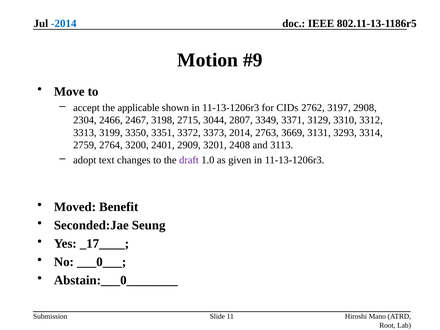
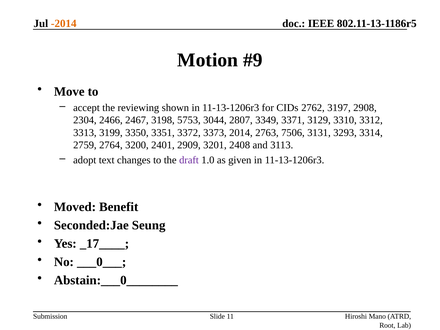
-2014 colour: blue -> orange
applicable: applicable -> reviewing
2715: 2715 -> 5753
3669: 3669 -> 7506
